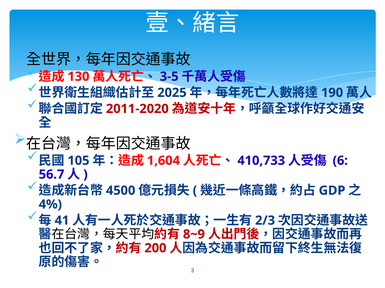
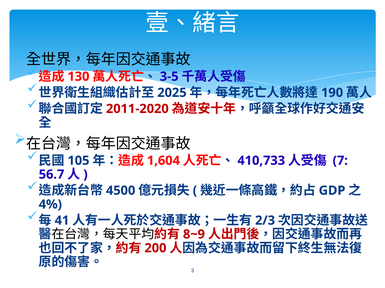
6: 6 -> 7
